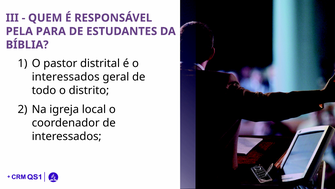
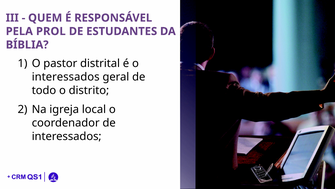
PARA: PARA -> PROL
